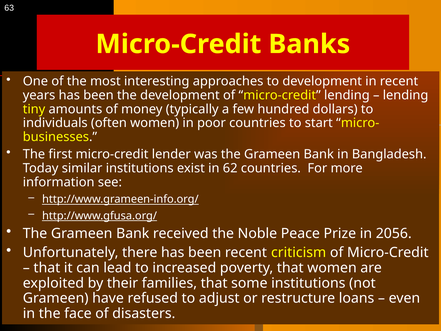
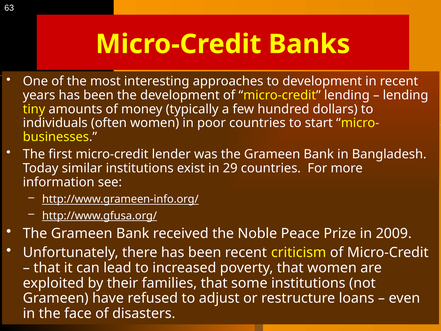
62: 62 -> 29
2056: 2056 -> 2009
